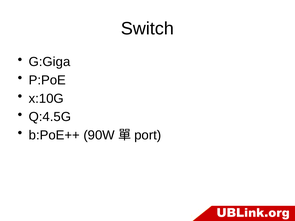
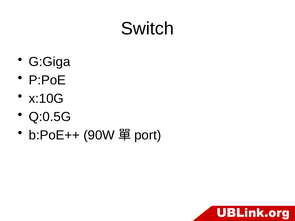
Q:4.5G: Q:4.5G -> Q:0.5G
